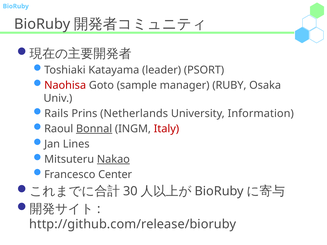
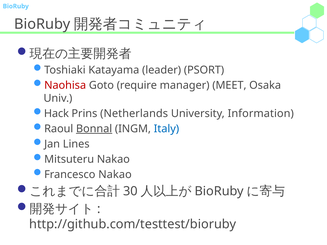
sample: sample -> require
RUBY: RUBY -> MEET
Rails: Rails -> Hack
Italy colour: red -> blue
Nakao at (113, 159) underline: present -> none
Francesco Center: Center -> Nakao
http://github.com/release/bioruby: http://github.com/release/bioruby -> http://github.com/testtest/bioruby
